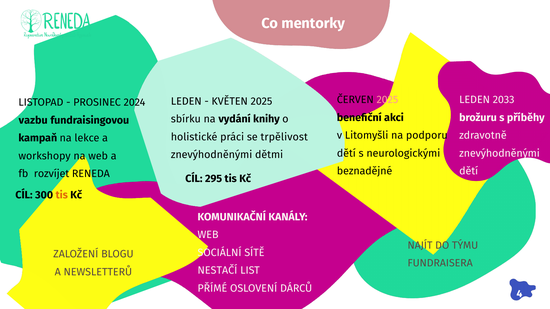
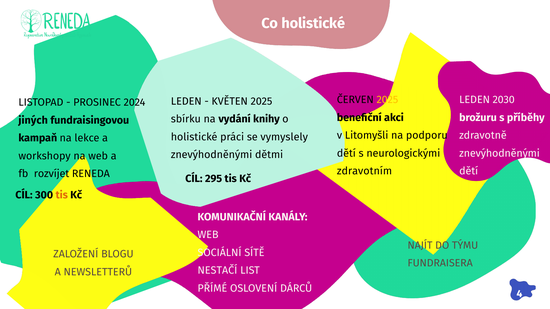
Co mentorky: mentorky -> holistické
2025 at (387, 100) colour: pink -> yellow
2033: 2033 -> 2030
vazbu: vazbu -> jiných
trpělivost: trpělivost -> vymyslely
beznadějné: beznadějné -> zdravotním
